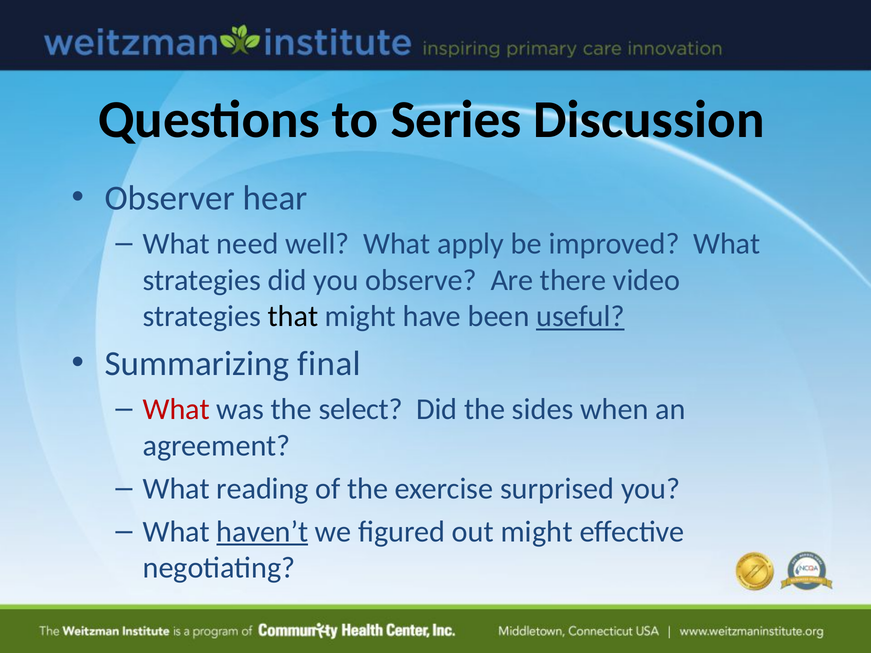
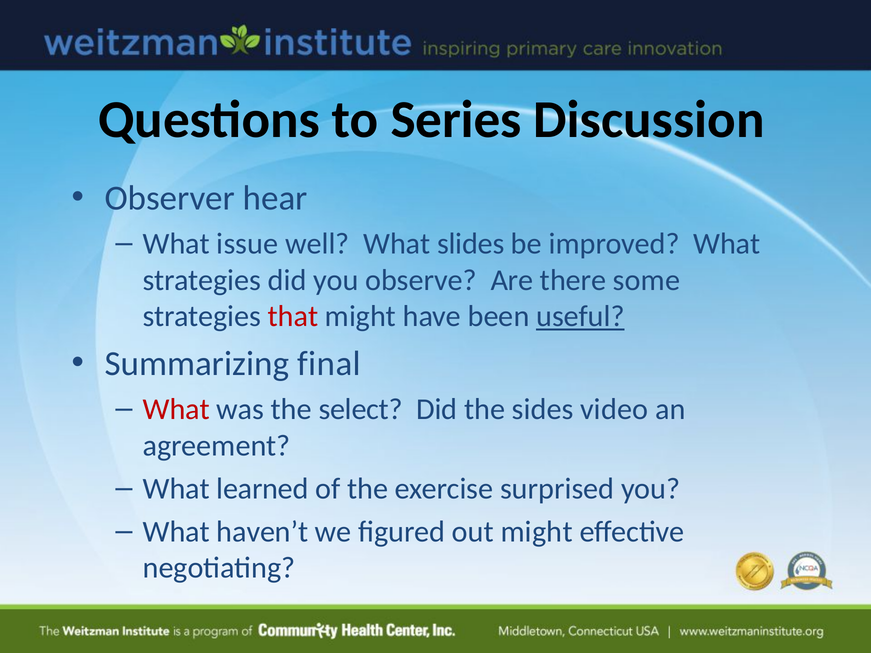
need: need -> issue
apply: apply -> slides
video: video -> some
that colour: black -> red
when: when -> video
reading: reading -> learned
haven’t underline: present -> none
